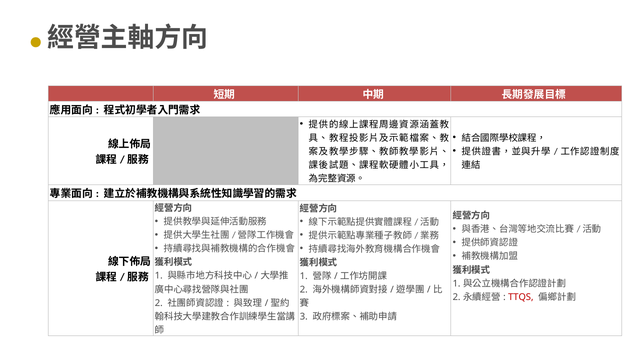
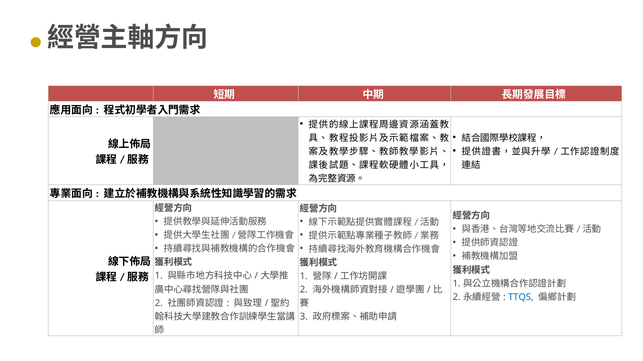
TTQS colour: red -> blue
